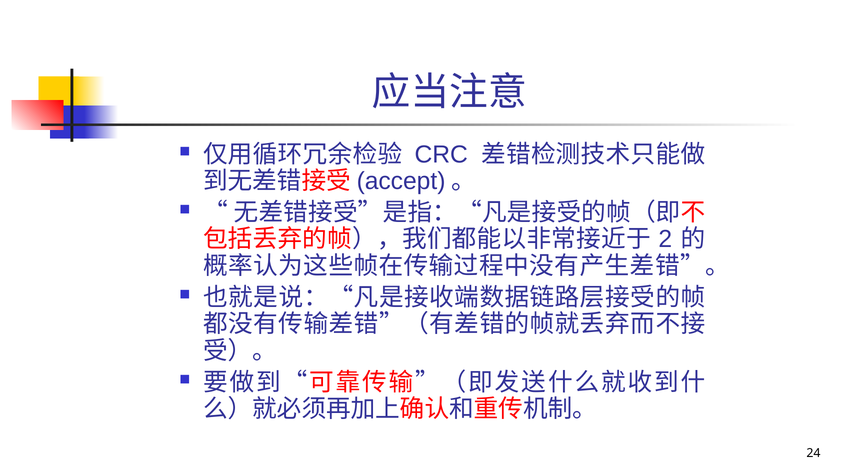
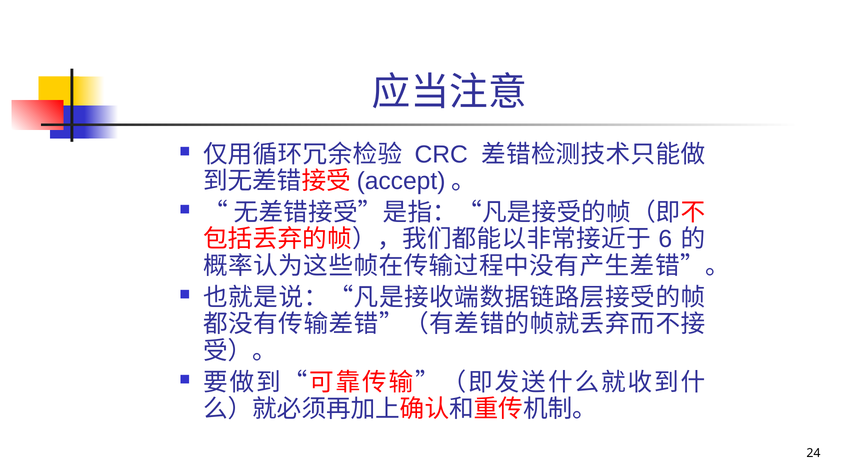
2: 2 -> 6
